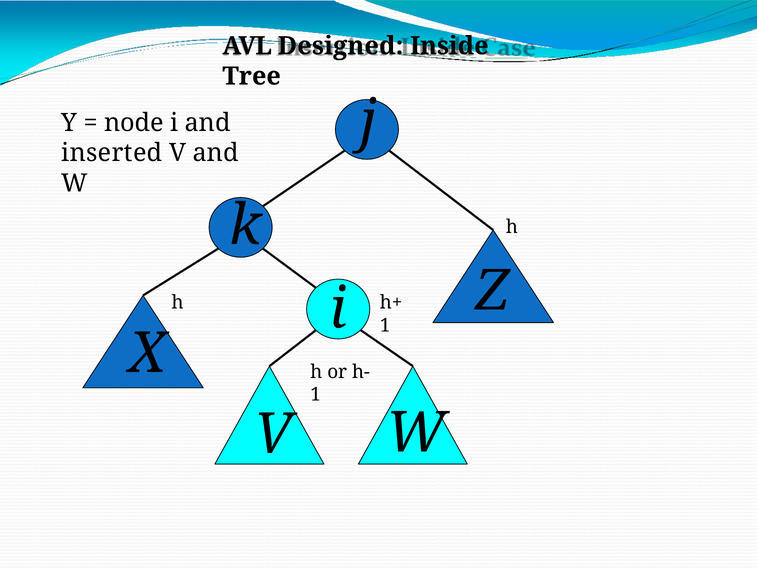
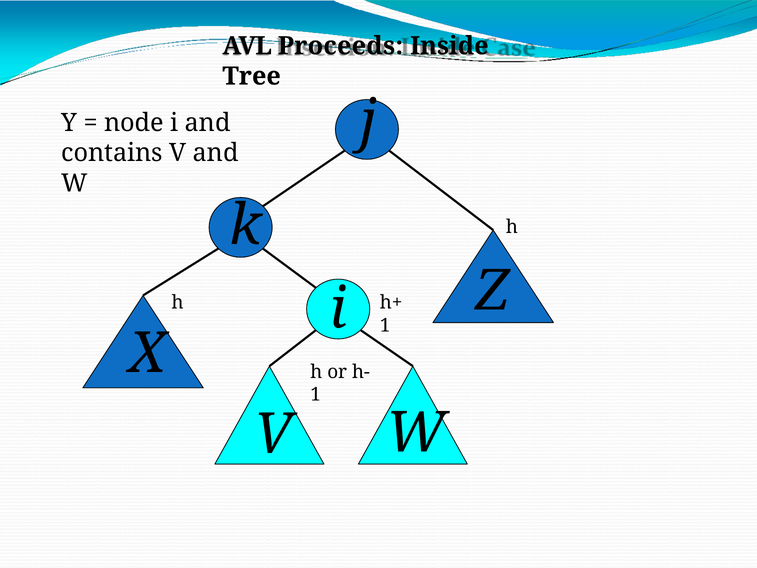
Designed: Designed -> Proceeds
inserted: inserted -> contains
